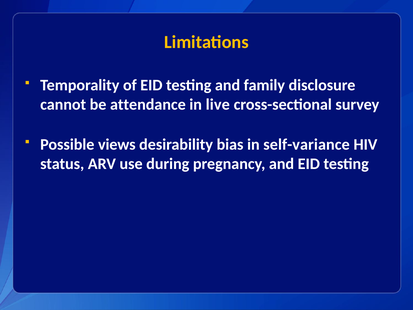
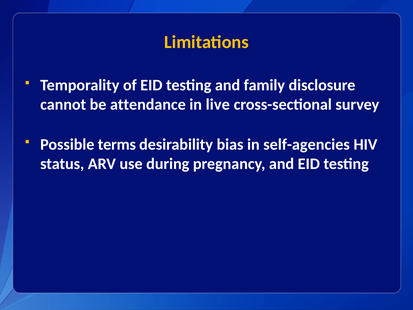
views: views -> terms
self-variance: self-variance -> self-agencies
